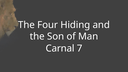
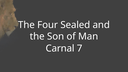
Hiding: Hiding -> Sealed
